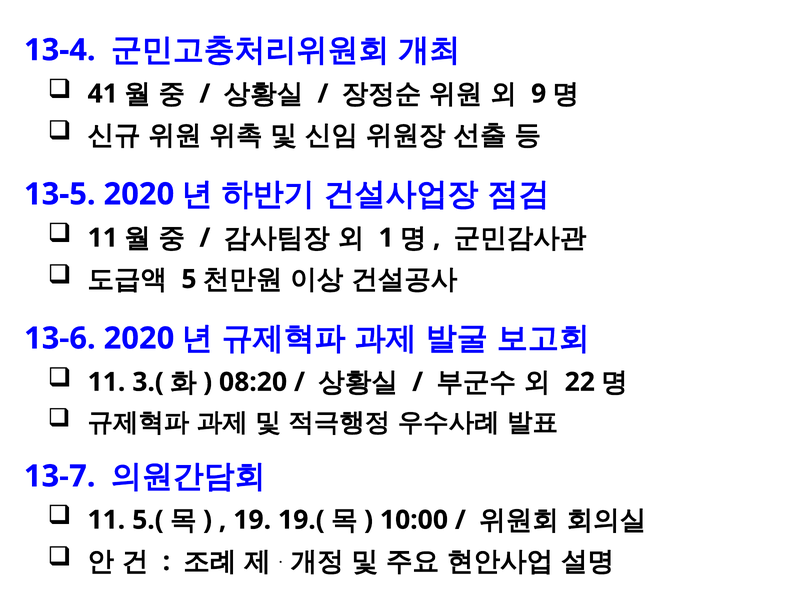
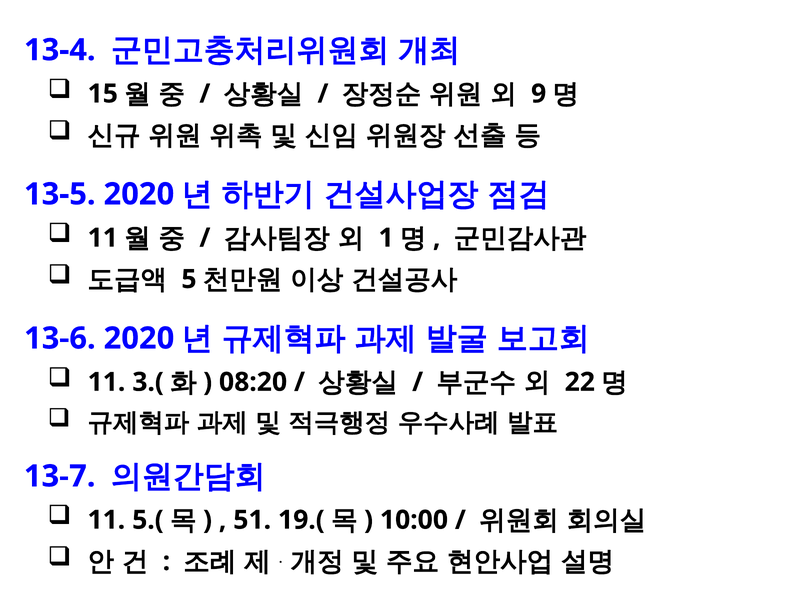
41: 41 -> 15
19: 19 -> 51
